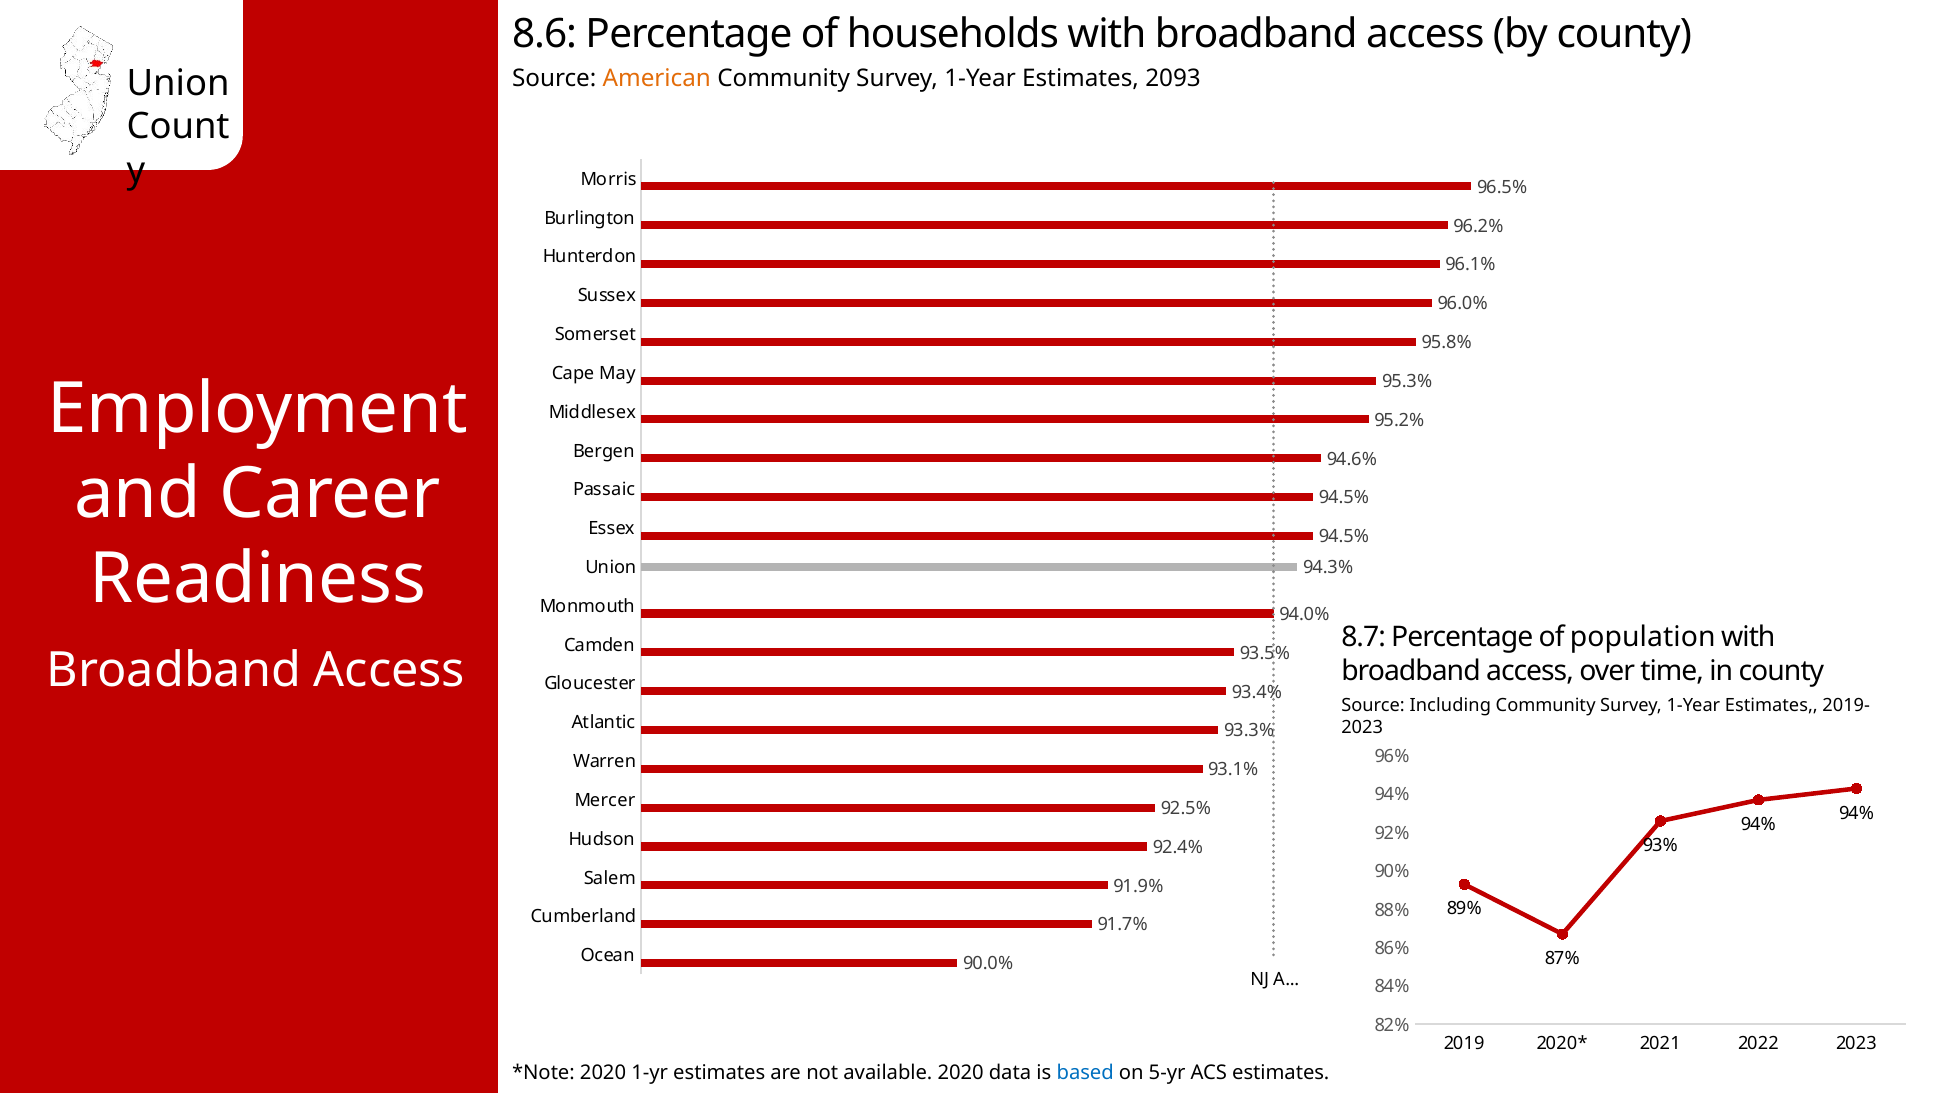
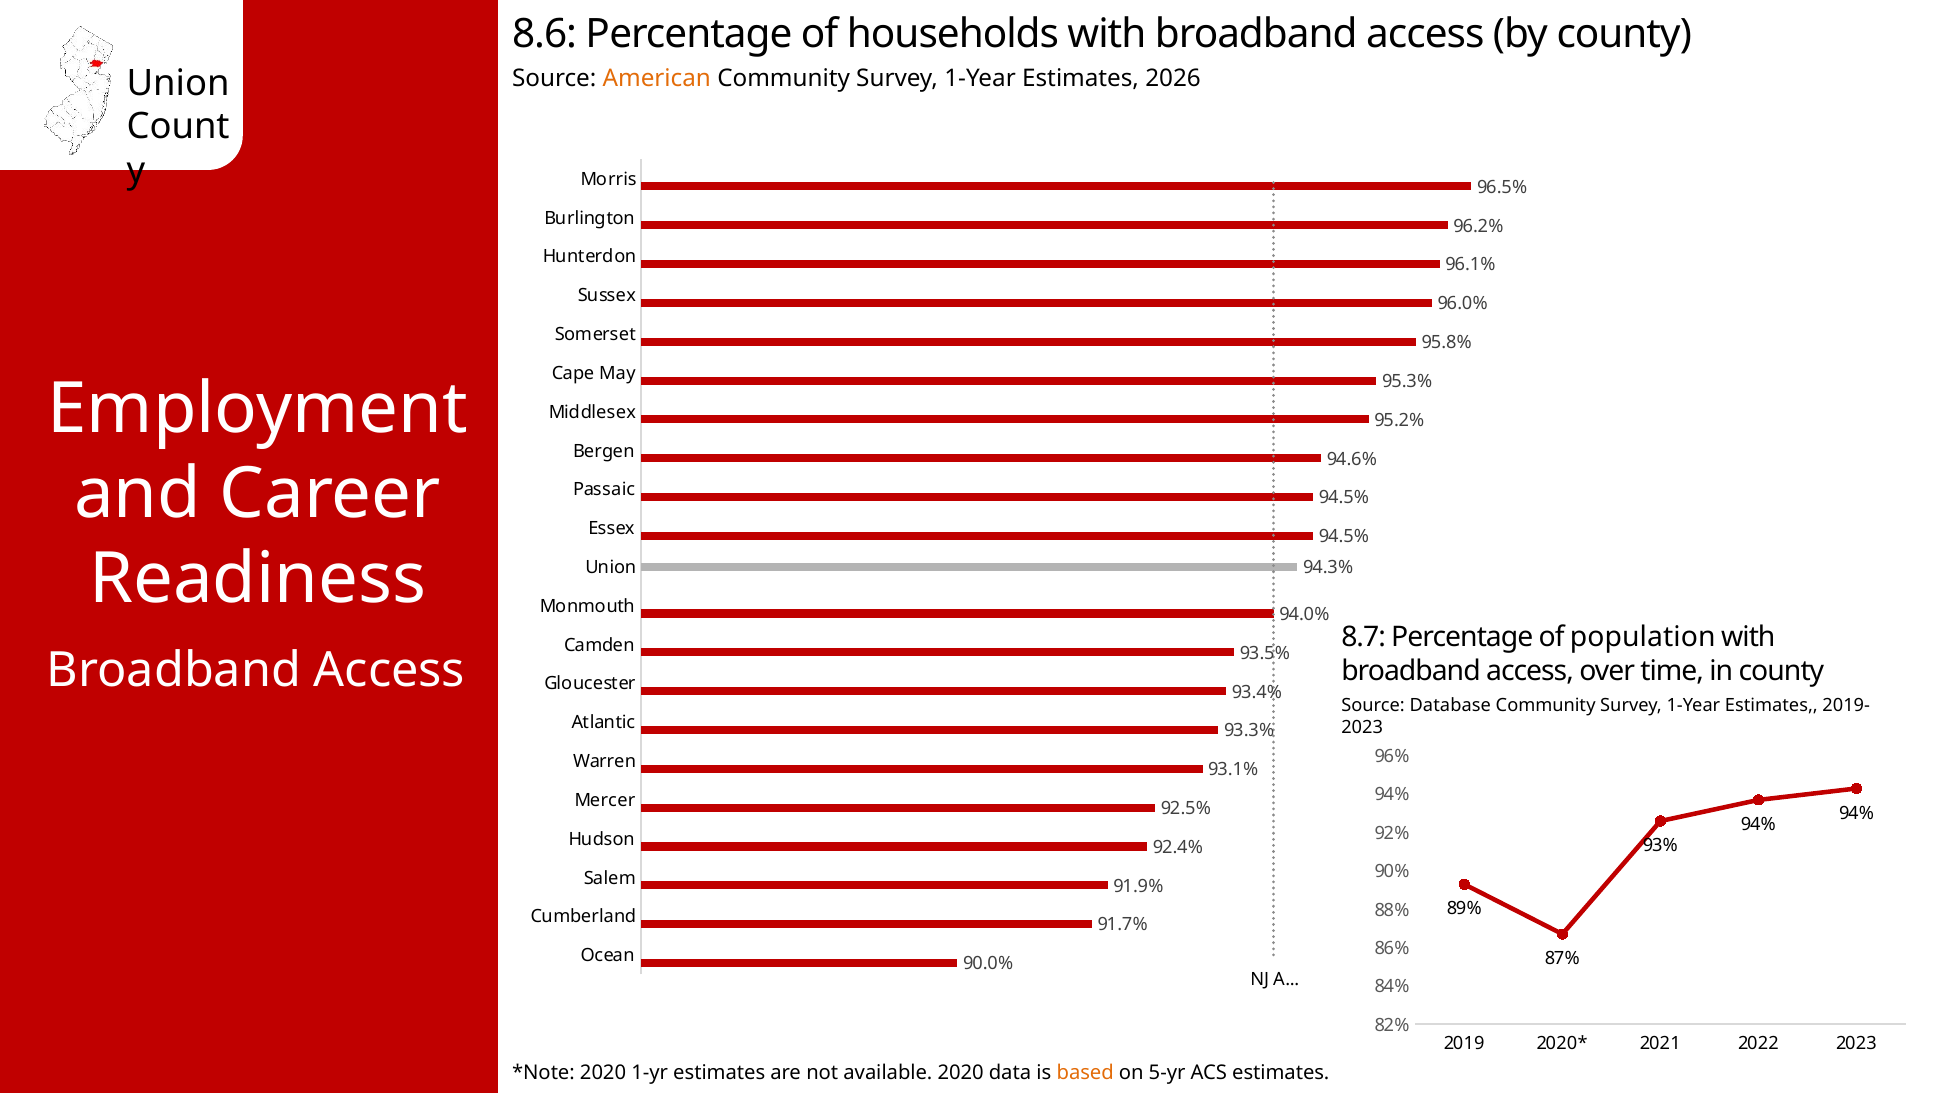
2093: 2093 -> 2026
Including: Including -> Database
based colour: blue -> orange
